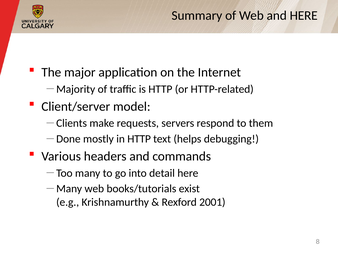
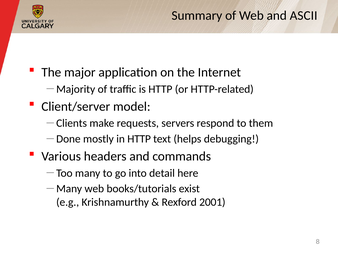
and HERE: HERE -> ASCII
